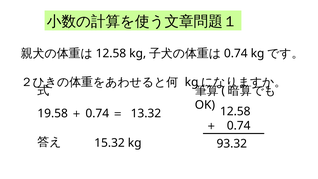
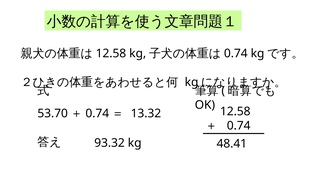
19.58: 19.58 -> 53.70
15.32: 15.32 -> 93.32
93.32: 93.32 -> 48.41
